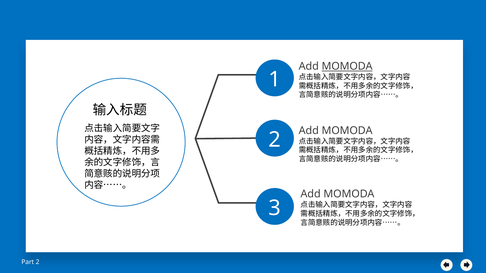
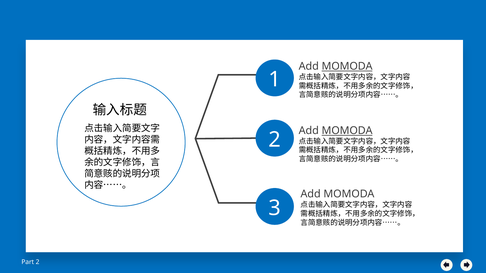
MOMODA at (347, 131) underline: none -> present
